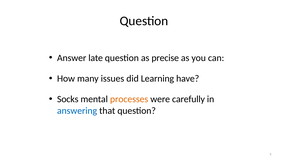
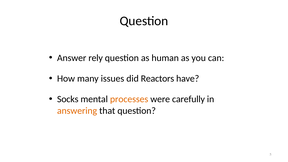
late: late -> rely
precise: precise -> human
Learning: Learning -> Reactors
answering colour: blue -> orange
